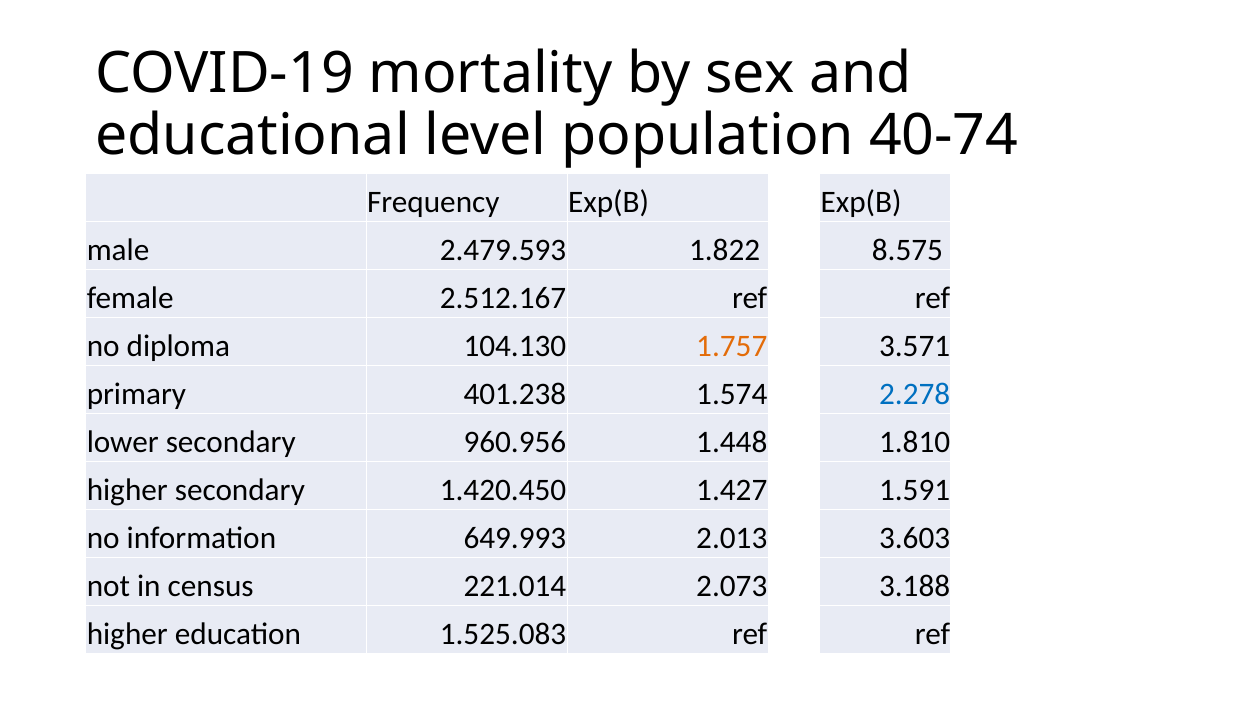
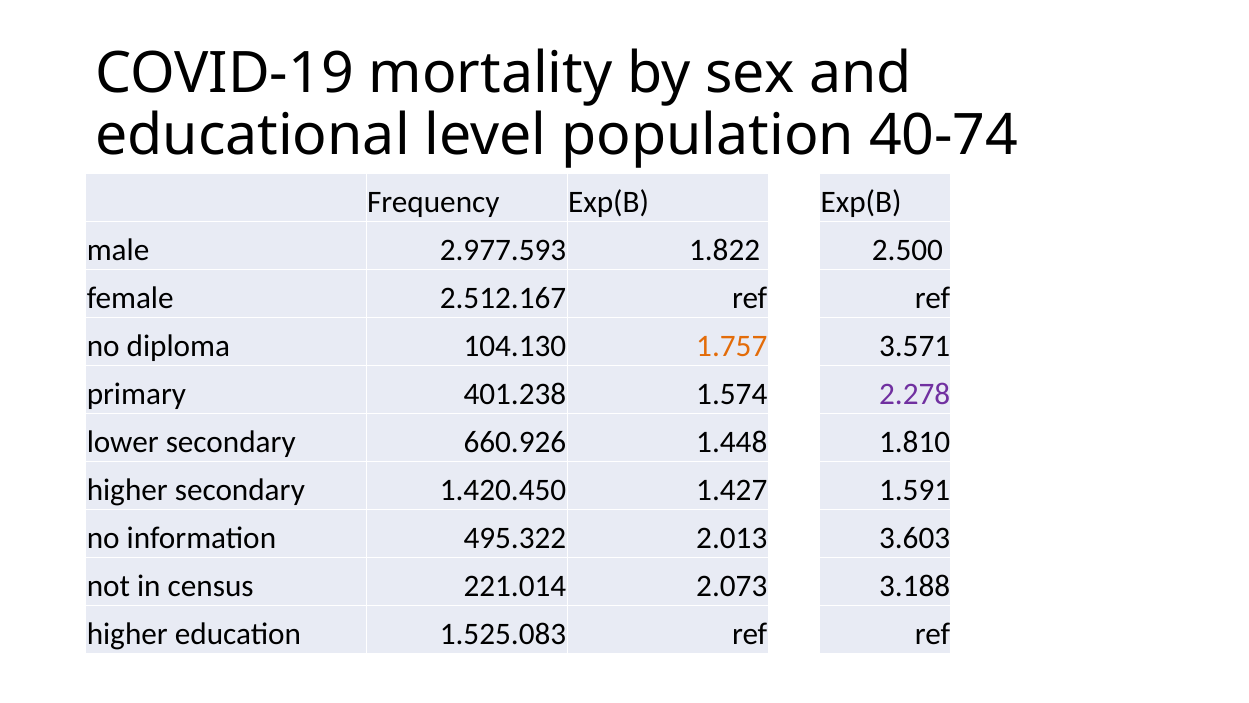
2.479.593: 2.479.593 -> 2.977.593
8.575: 8.575 -> 2.500
2.278 colour: blue -> purple
960.956: 960.956 -> 660.926
649.993: 649.993 -> 495.322
